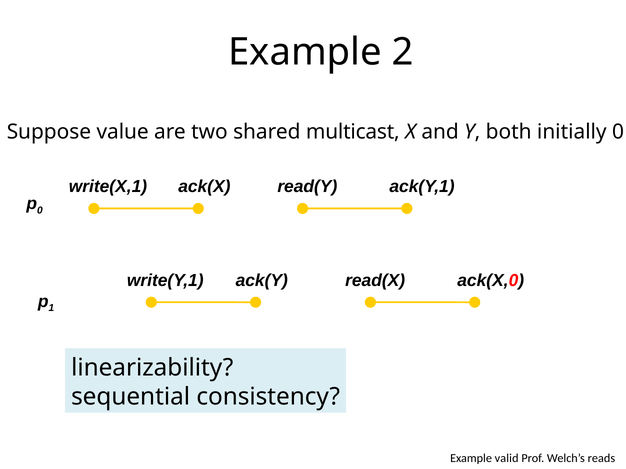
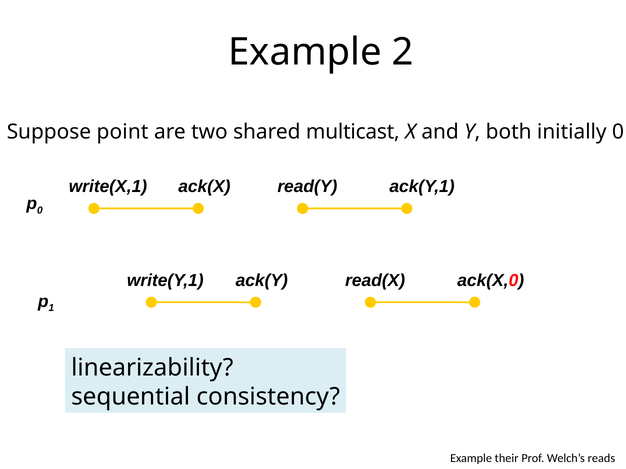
value: value -> point
valid: valid -> their
